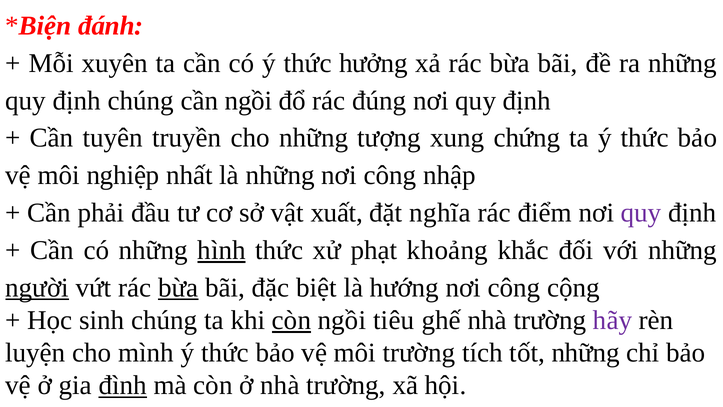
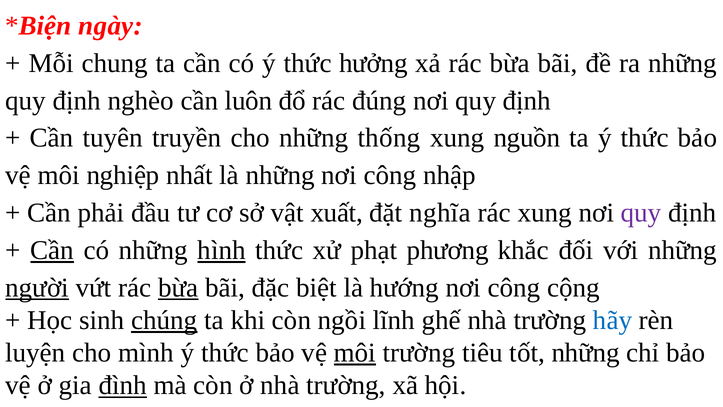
đánh: đánh -> ngày
xuyên: xuyên -> chung
định chúng: chúng -> nghèo
cần ngồi: ngồi -> luôn
tượng: tượng -> thống
chứng: chứng -> nguồn
rác điểm: điểm -> xung
Cần at (52, 250) underline: none -> present
khoảng: khoảng -> phương
chúng at (164, 320) underline: none -> present
còn at (292, 320) underline: present -> none
tiêu: tiêu -> lĩnh
hãy colour: purple -> blue
môi at (355, 353) underline: none -> present
tích: tích -> tiêu
